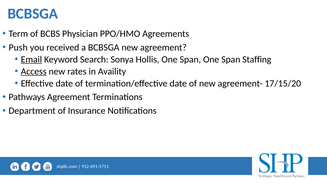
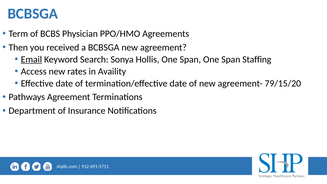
Push: Push -> Then
Access underline: present -> none
17/15/20: 17/15/20 -> 79/15/20
